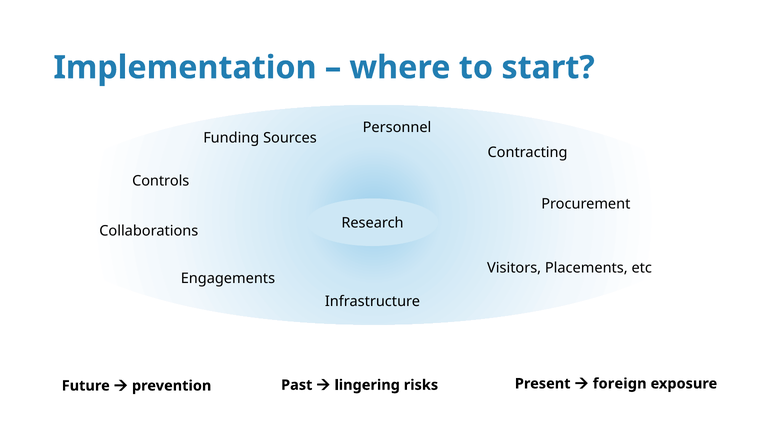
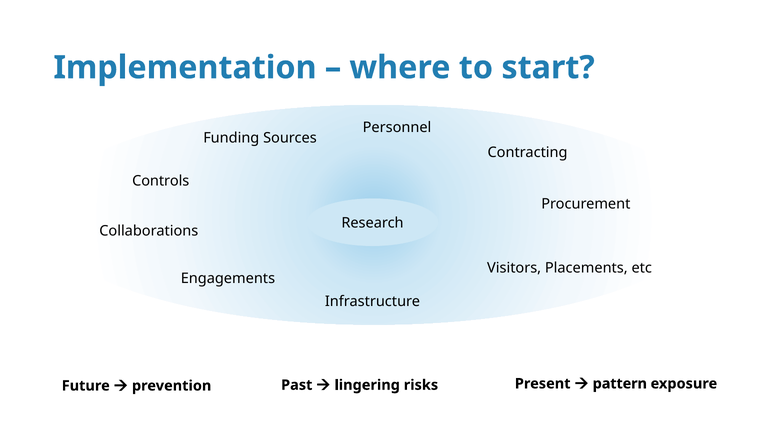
foreign: foreign -> pattern
